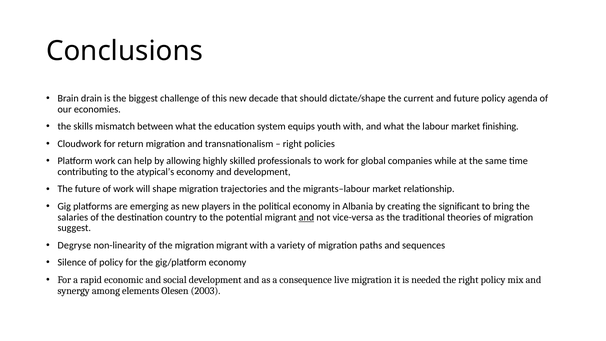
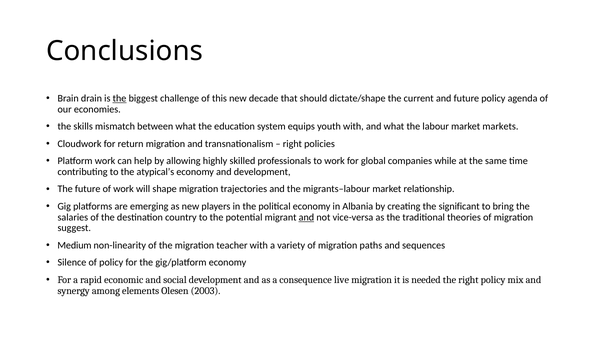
the at (120, 98) underline: none -> present
finishing: finishing -> markets
Degryse: Degryse -> Medium
migration migrant: migrant -> teacher
